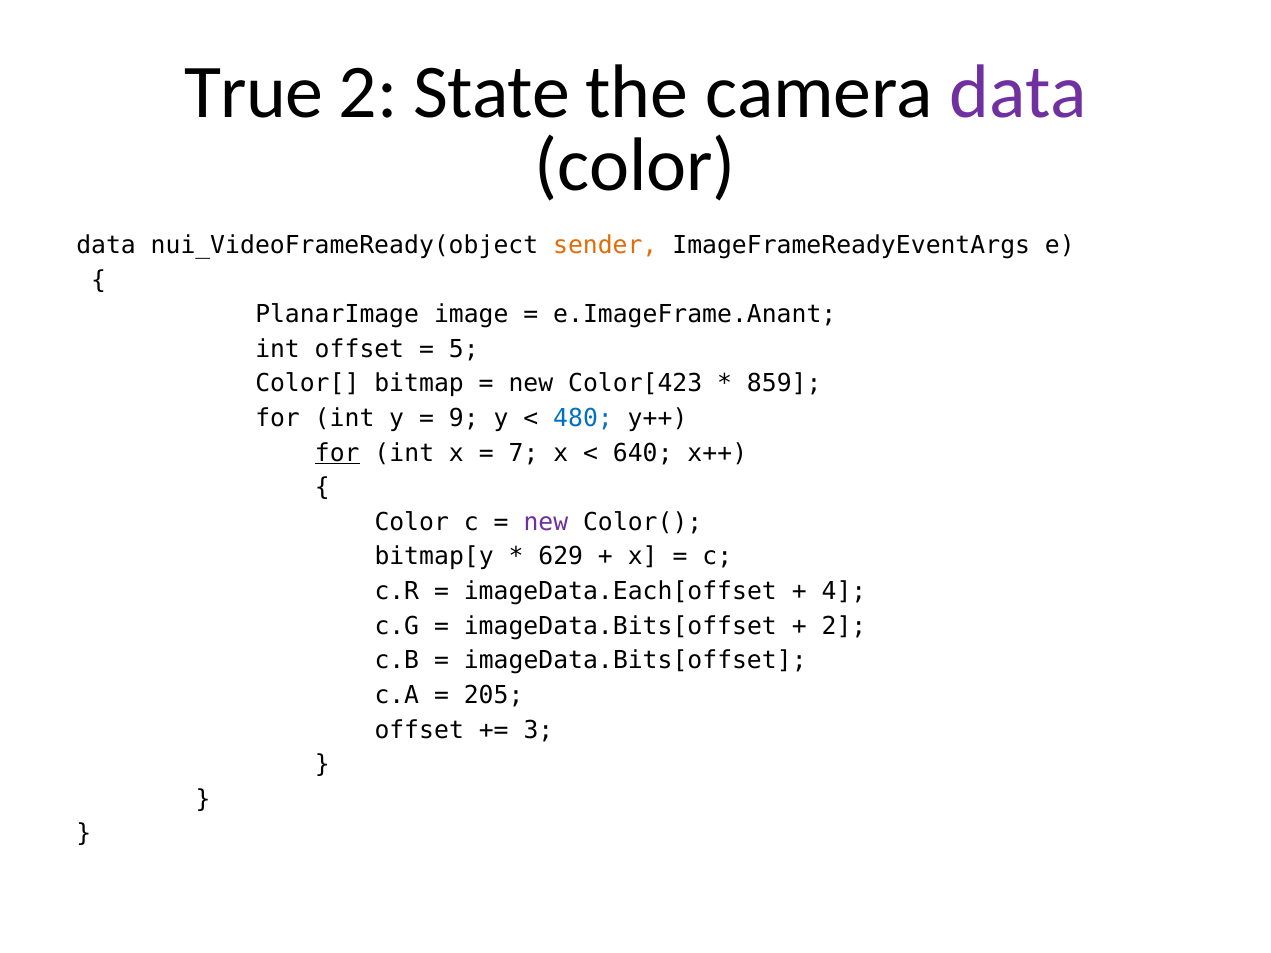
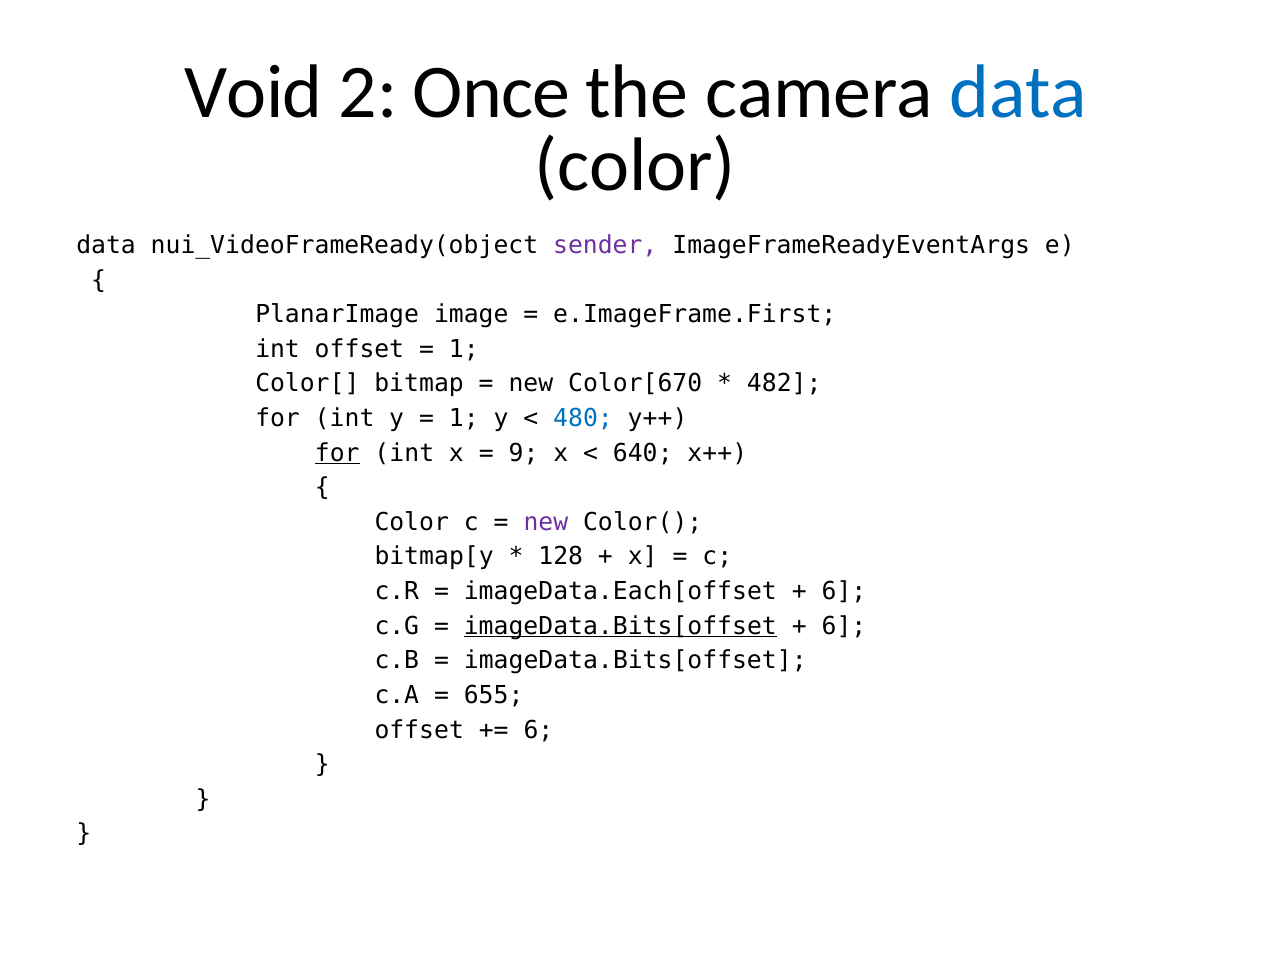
True: True -> Void
State: State -> Once
data at (1018, 93) colour: purple -> blue
sender colour: orange -> purple
e.ImageFrame.Anant: e.ImageFrame.Anant -> e.ImageFrame.First
5 at (464, 349): 5 -> 1
Color[423: Color[423 -> Color[670
859: 859 -> 482
9 at (464, 418): 9 -> 1
7: 7 -> 9
629: 629 -> 128
4 at (844, 592): 4 -> 6
imageData.Bits[offset at (620, 626) underline: none -> present
2 at (844, 626): 2 -> 6
205: 205 -> 655
3 at (538, 730): 3 -> 6
